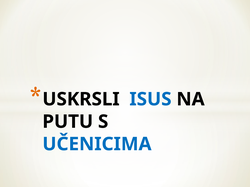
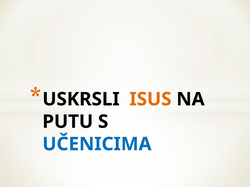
ISUS colour: blue -> orange
